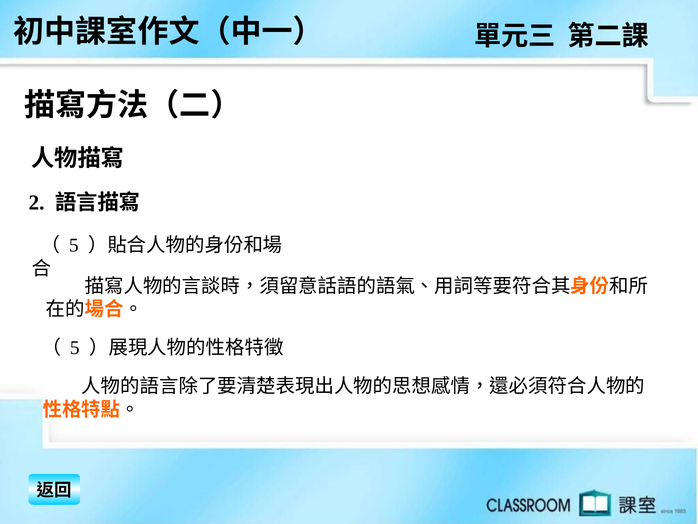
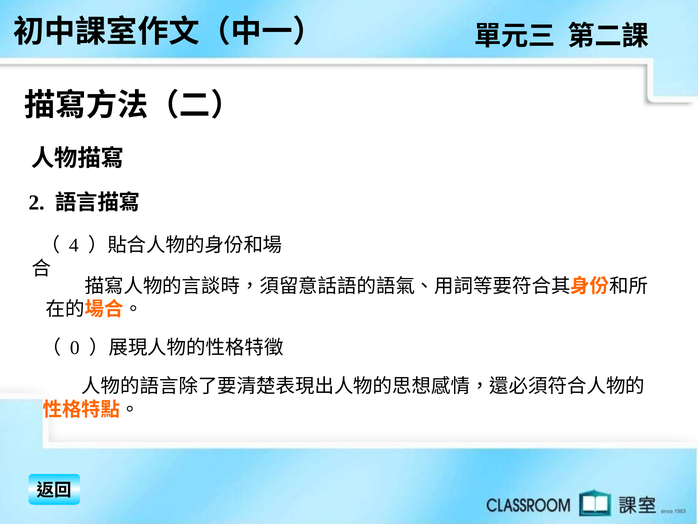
5 at (74, 245): 5 -> 4
5 at (75, 347): 5 -> 0
